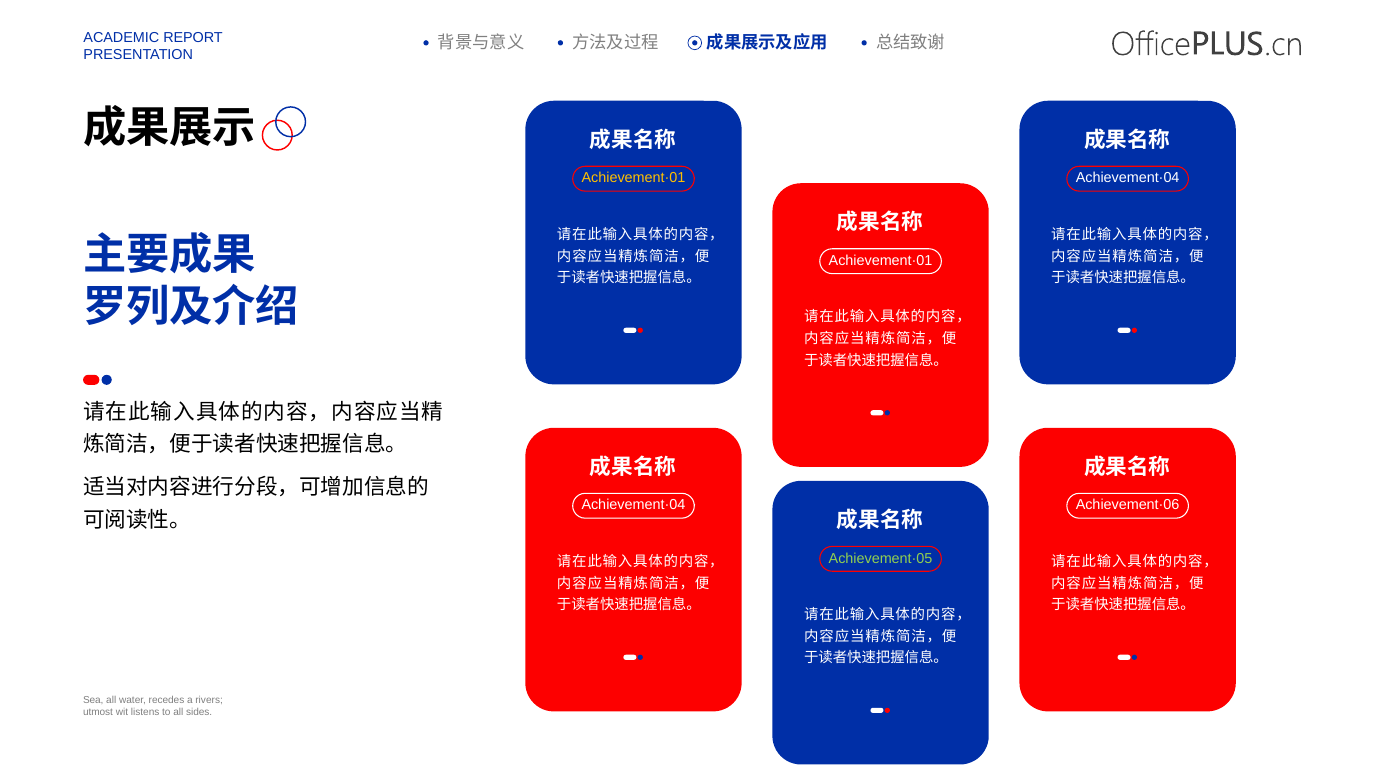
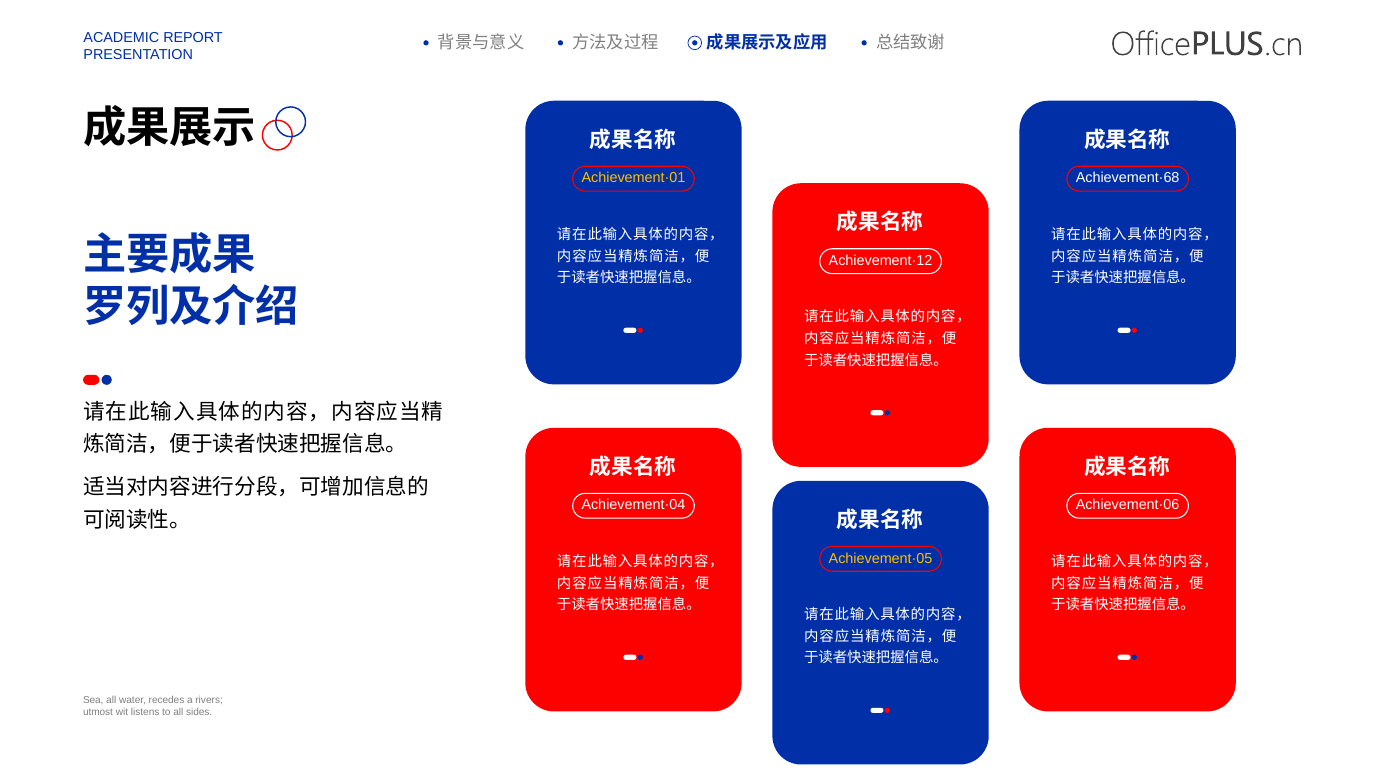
Achievement·04 at (1128, 178): Achievement·04 -> Achievement·68
Achievement·01 at (881, 261): Achievement·01 -> Achievement·12
Achievement·05 colour: light green -> yellow
